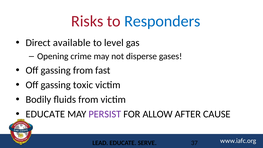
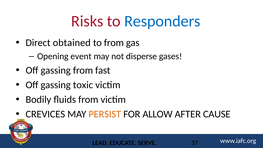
available: available -> obtained
to level: level -> from
crime: crime -> event
EDUCATE at (45, 114): EDUCATE -> CREVICES
PERSIST colour: purple -> orange
